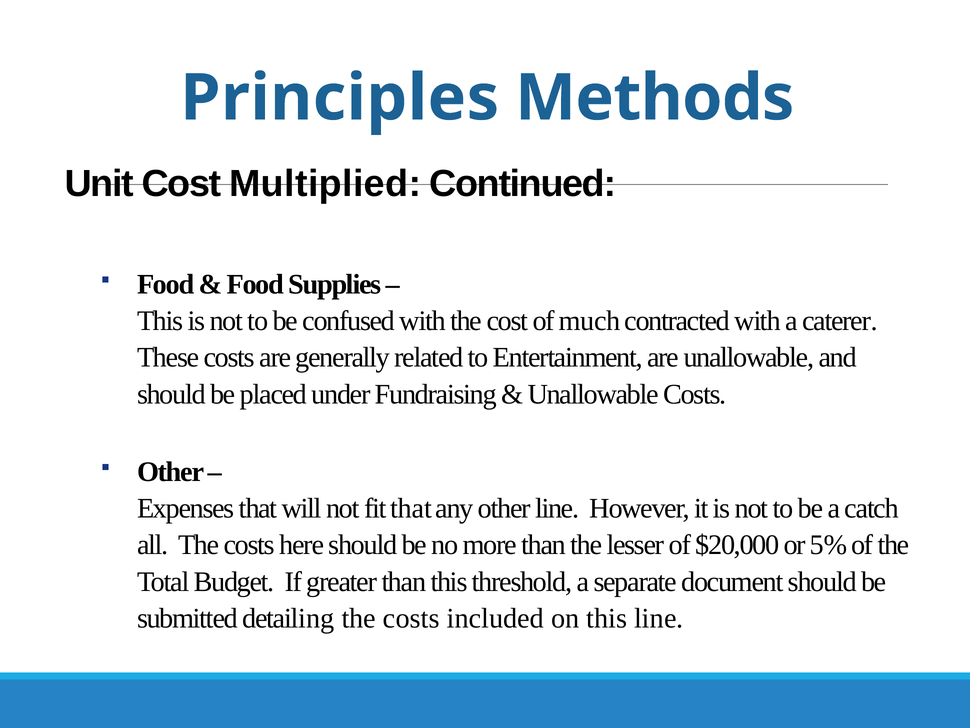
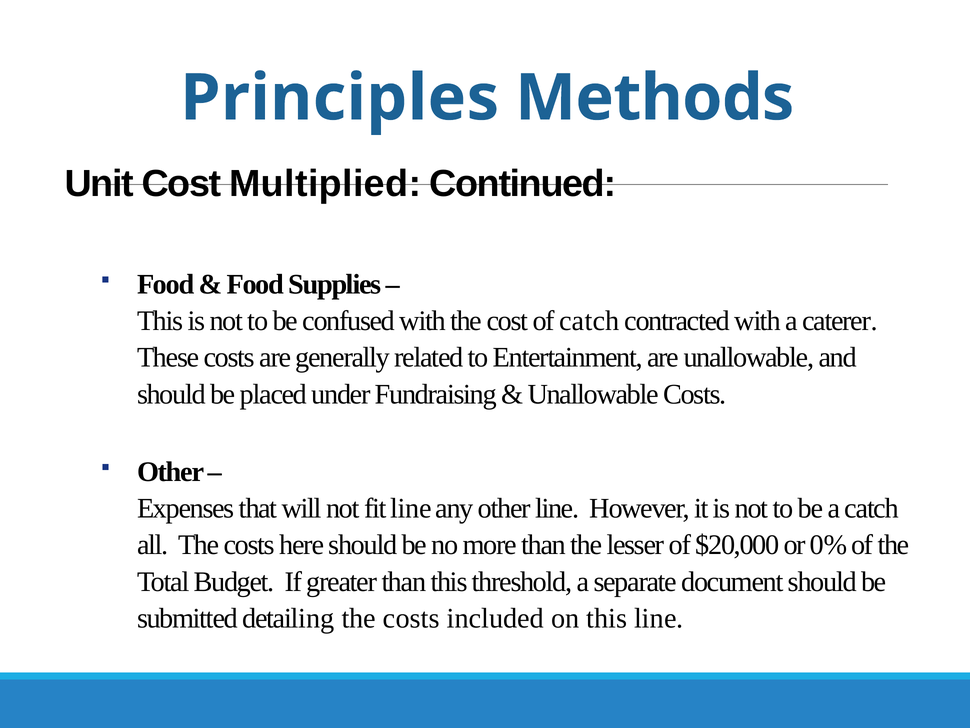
of much: much -> catch
fit that: that -> line
5%: 5% -> 0%
